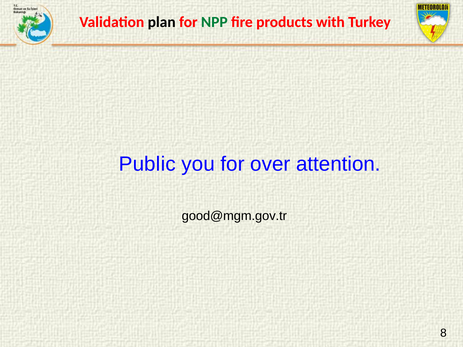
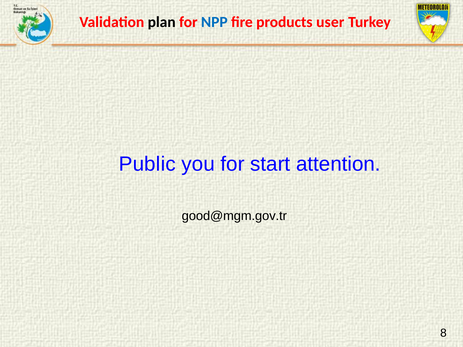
NPP colour: green -> blue
with: with -> user
over: over -> start
